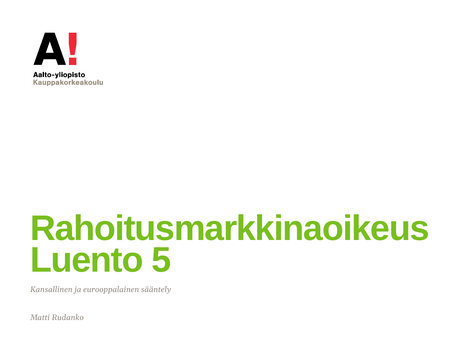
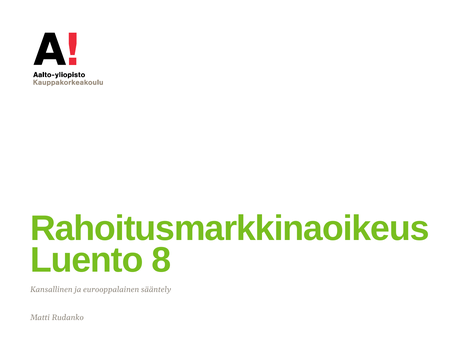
5: 5 -> 8
